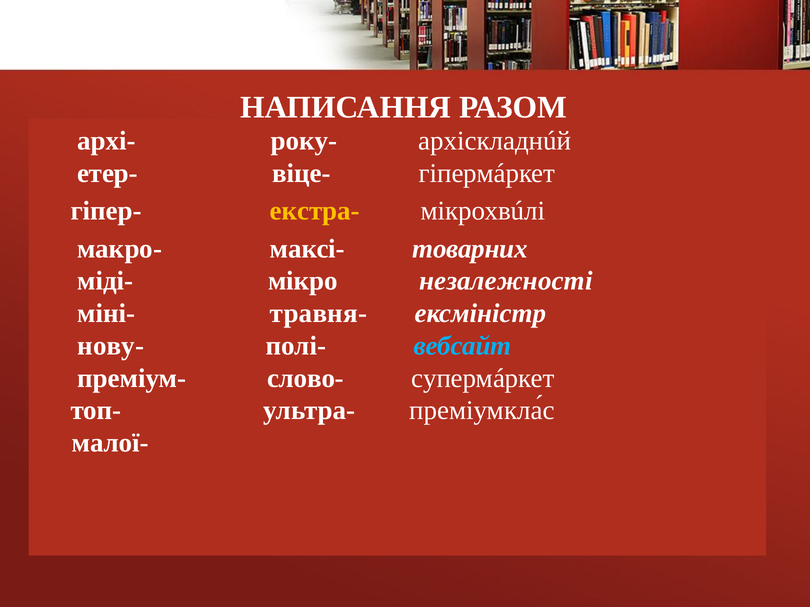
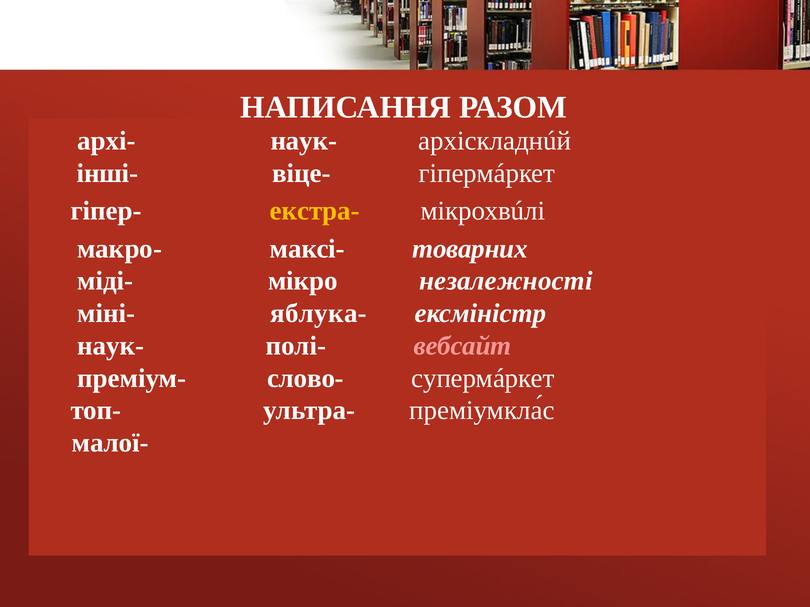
архі- року-: року- -> наук-
етер-: етер- -> інші-
травня-: травня- -> яблука-
нову- at (111, 346): нову- -> наук-
вебсайт colour: light blue -> pink
